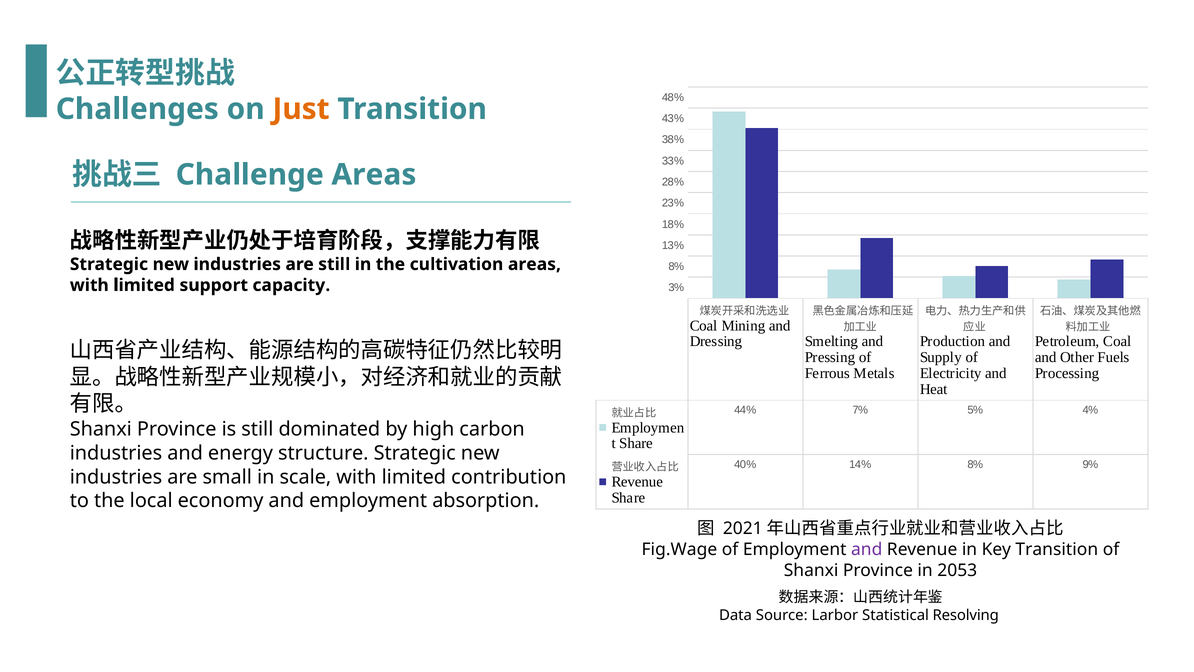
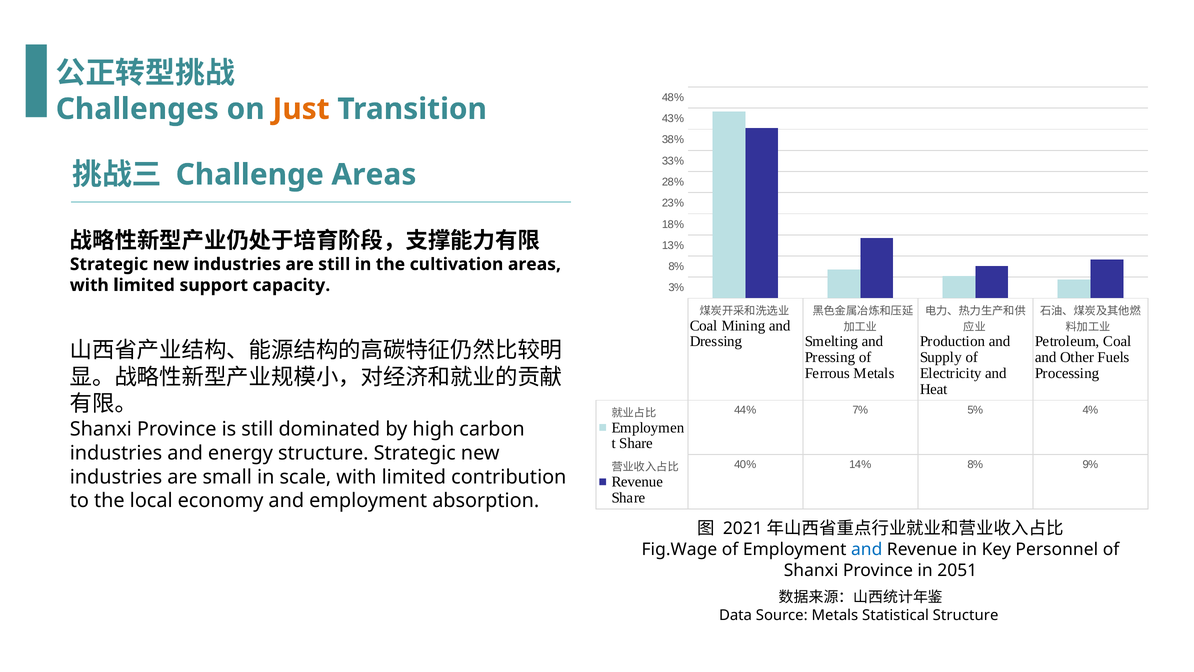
and at (867, 549) colour: purple -> blue
Key Transition: Transition -> Personnel
2053: 2053 -> 2051
Source Larbor: Larbor -> Metals
Statistical Resolving: Resolving -> Structure
